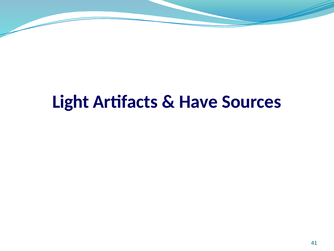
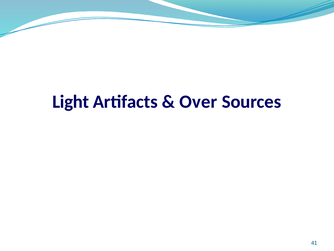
Have: Have -> Over
